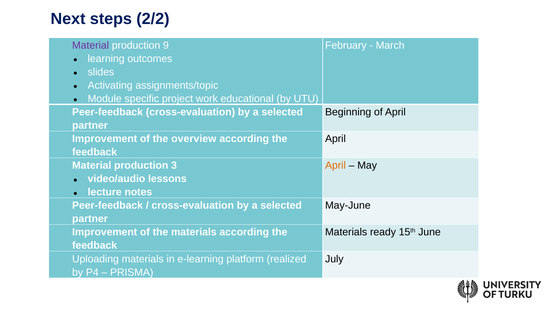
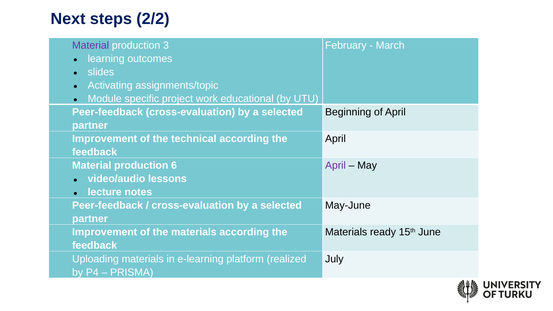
9: 9 -> 3
overview: overview -> technical
3: 3 -> 6
April at (335, 166) colour: orange -> purple
